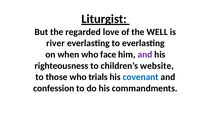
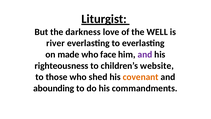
regarded: regarded -> darkness
when: when -> made
trials: trials -> shed
covenant colour: blue -> orange
confession: confession -> abounding
